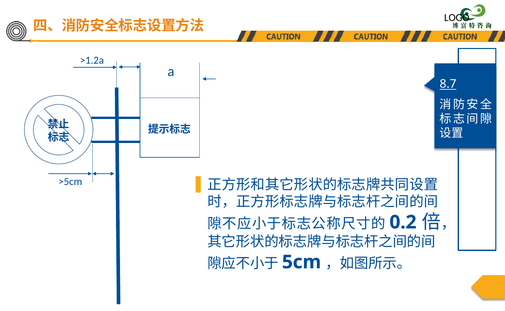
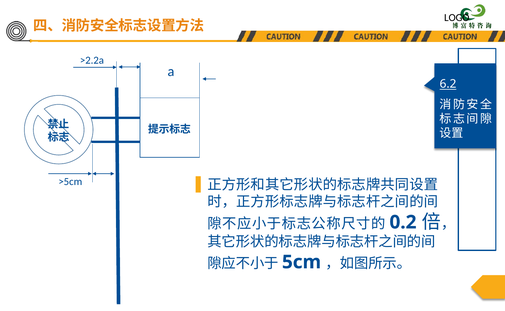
>1.2a: >1.2a -> >2.2a
8.7: 8.7 -> 6.2
